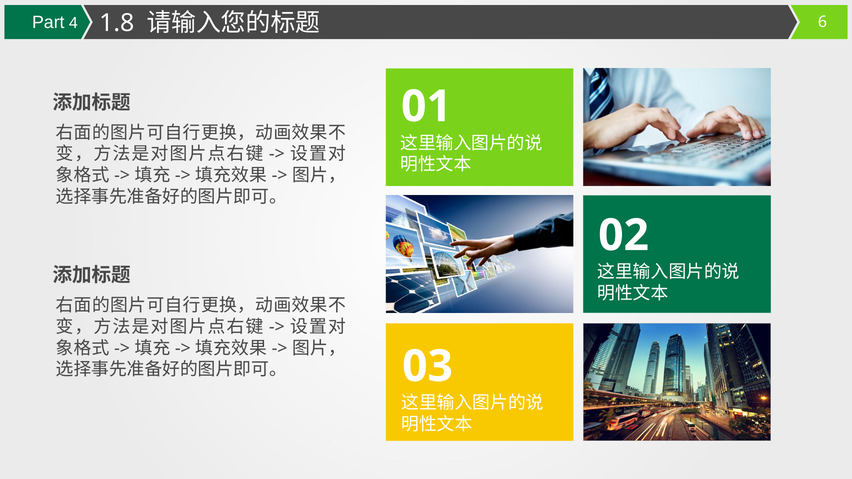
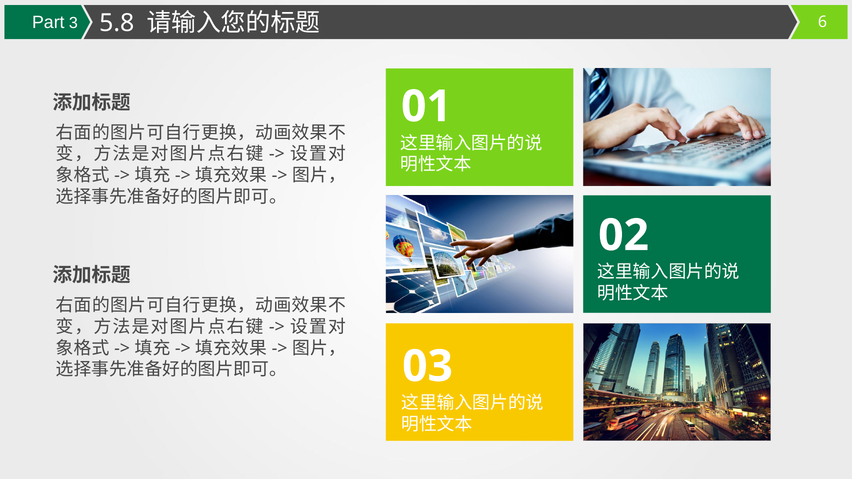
4: 4 -> 3
1.8: 1.8 -> 5.8
